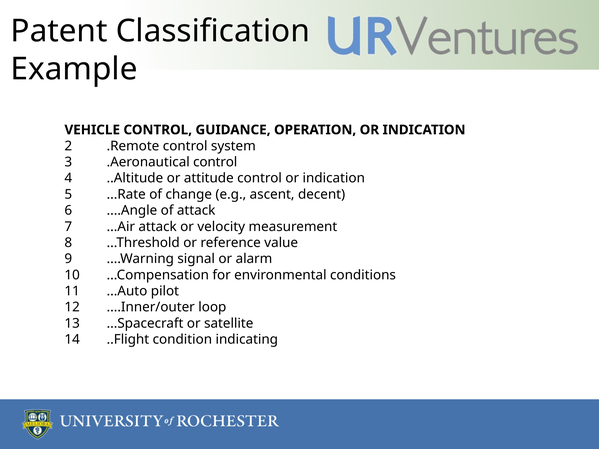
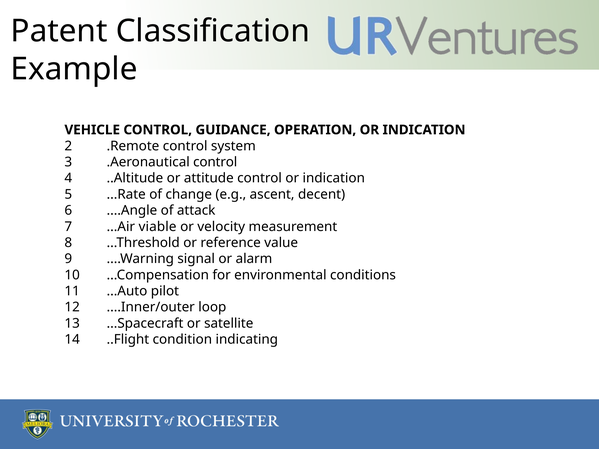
...Air attack: attack -> viable
